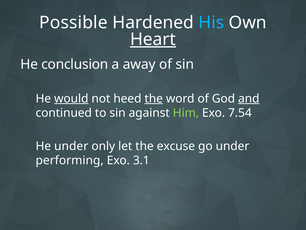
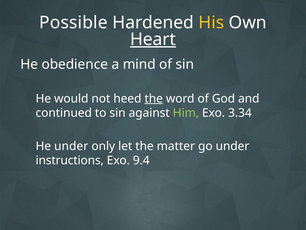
His colour: light blue -> yellow
conclusion: conclusion -> obedience
away: away -> mind
would underline: present -> none
and underline: present -> none
7.54: 7.54 -> 3.34
excuse: excuse -> matter
performing: performing -> instructions
3.1: 3.1 -> 9.4
